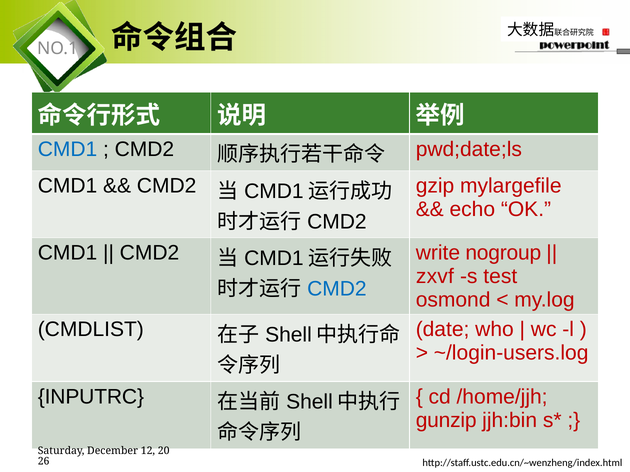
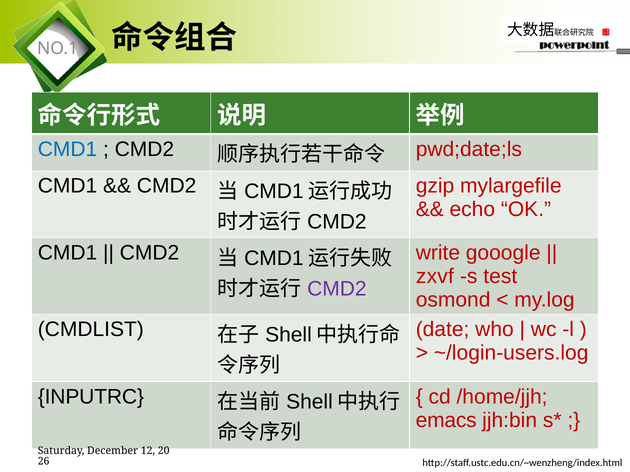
nogroup: nogroup -> gooogle
CMD2 at (337, 289) colour: blue -> purple
gunzip: gunzip -> emacs
